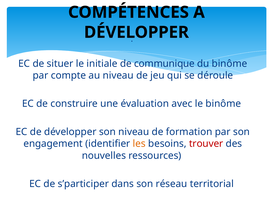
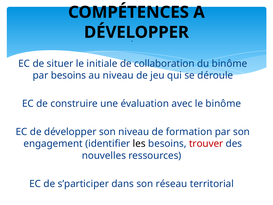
communique: communique -> collaboration
par compte: compte -> besoins
les colour: orange -> black
